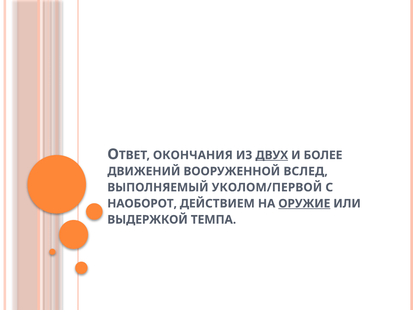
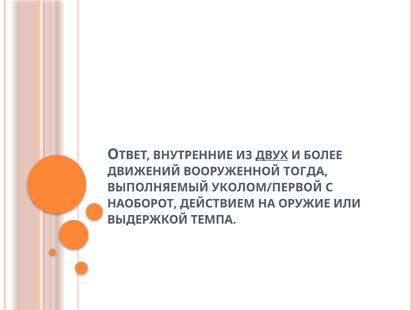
ОКОНЧАНИЯ: ОКОНЧАНИЯ -> ВНУТРЕННИЕ
ВСЛЕД: ВСЛЕД -> ТОГДА
ОРУЖИЕ underline: present -> none
